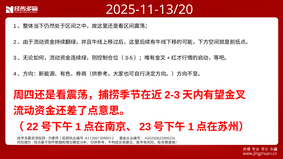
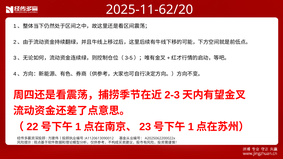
2025-11-13/20: 2025-11-13/20 -> 2025-11-62/20
